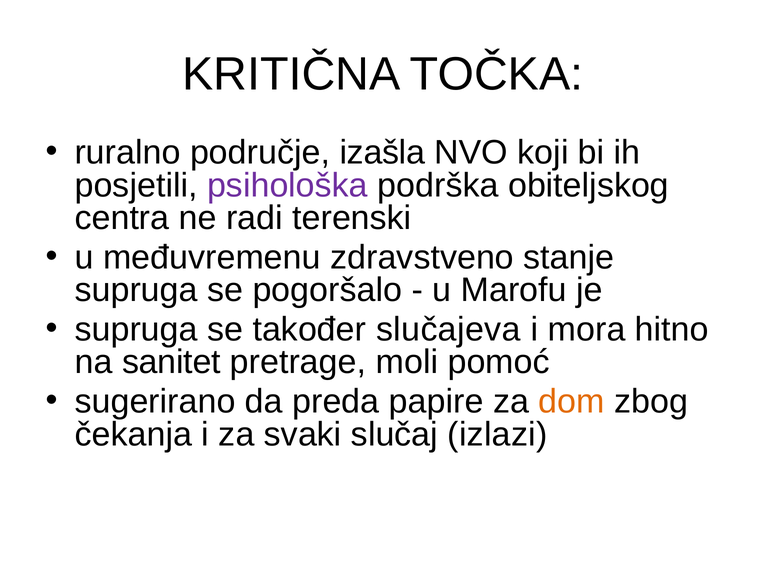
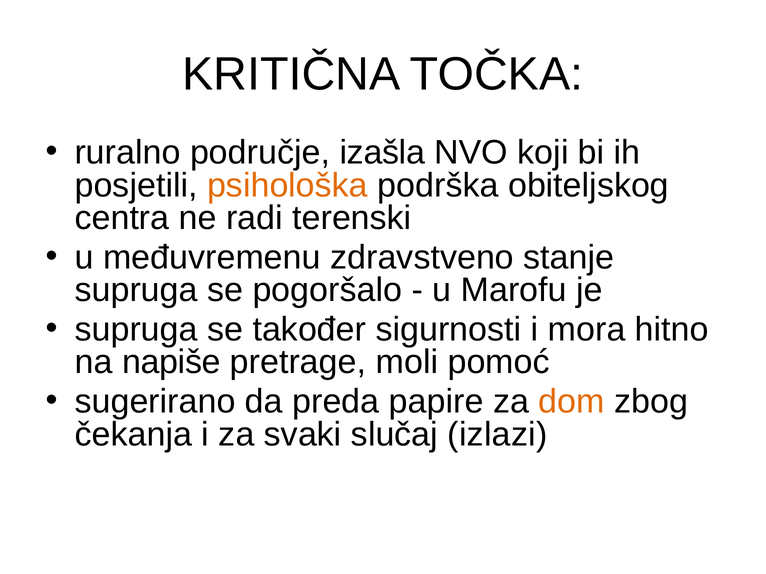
psihološka colour: purple -> orange
slučajeva: slučajeva -> sigurnosti
sanitet: sanitet -> napiše
